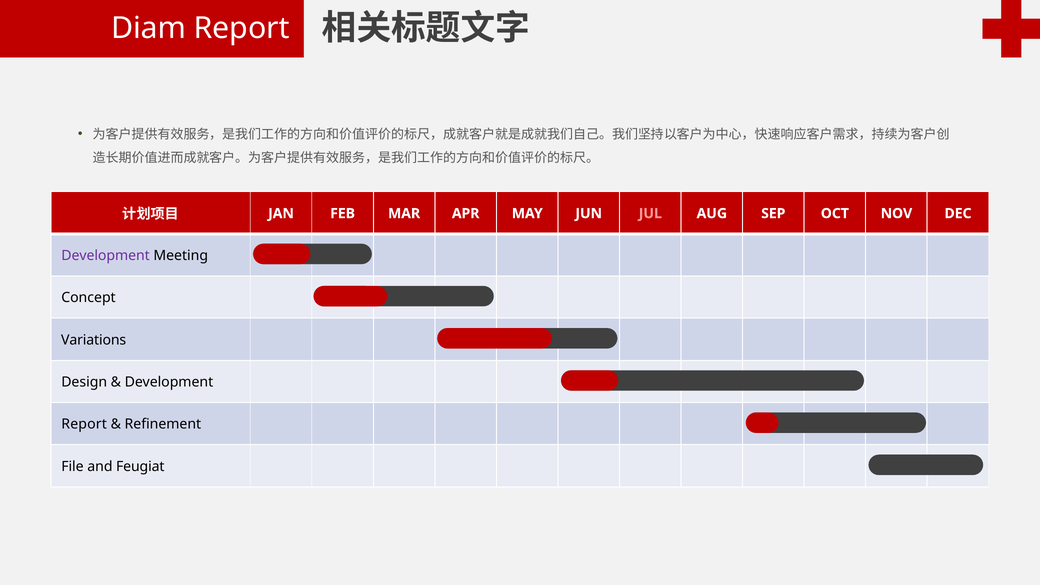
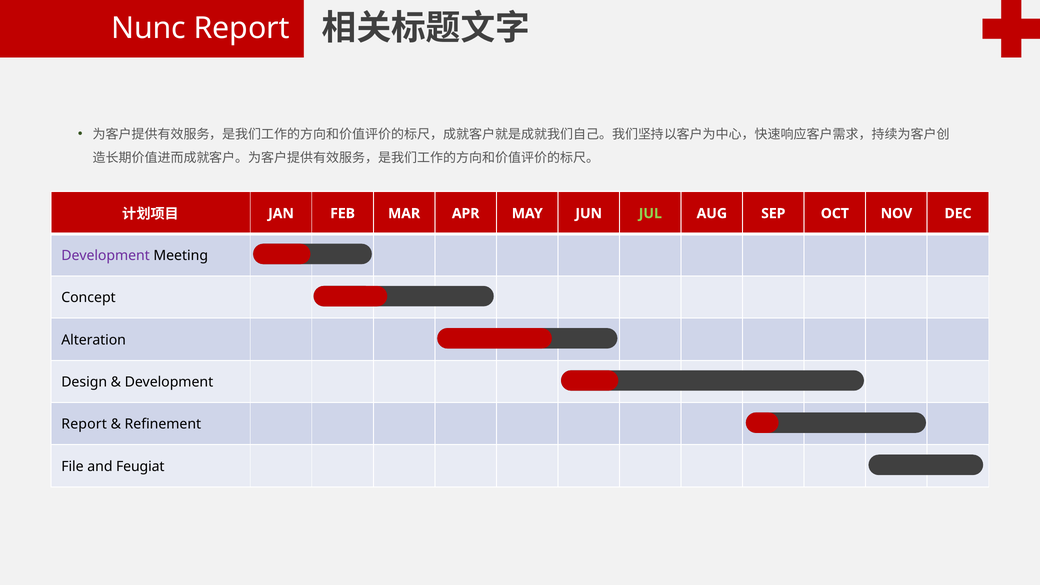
Diam: Diam -> Nunc
JUL colour: pink -> light green
Variations: Variations -> Alteration
